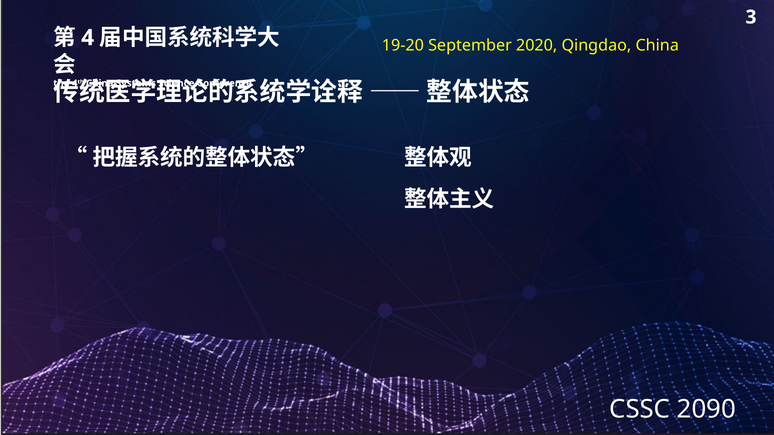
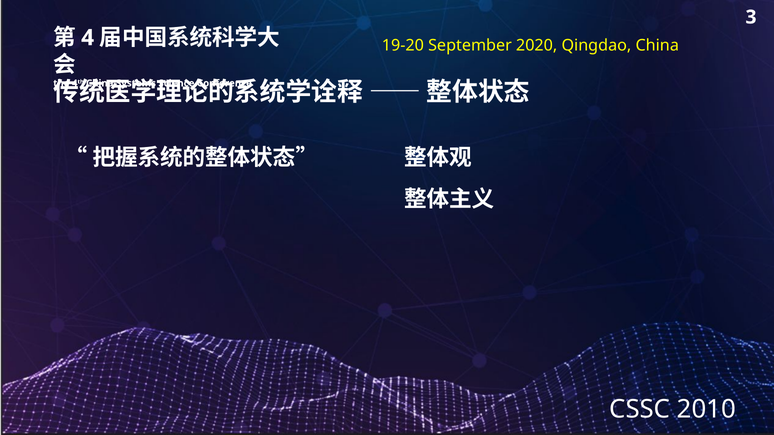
2090: 2090 -> 2010
